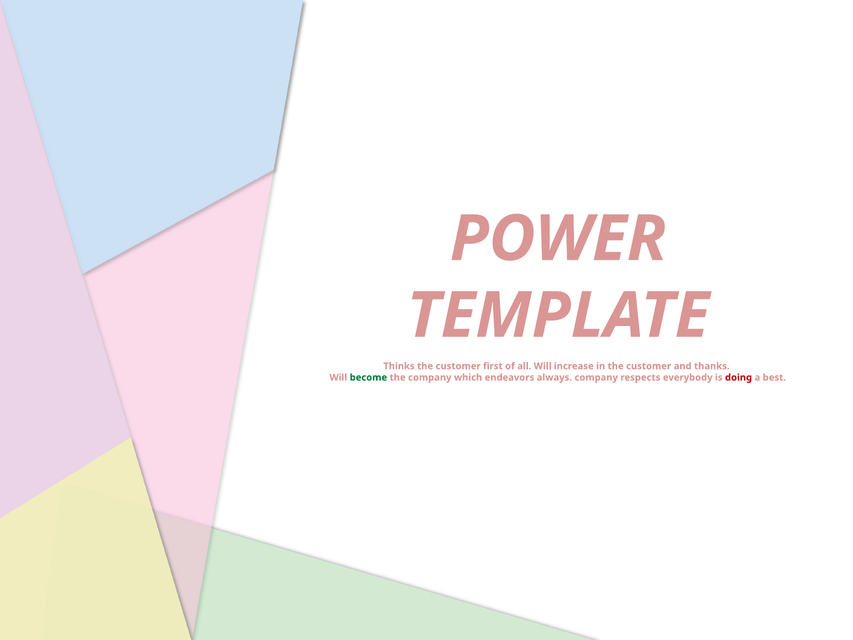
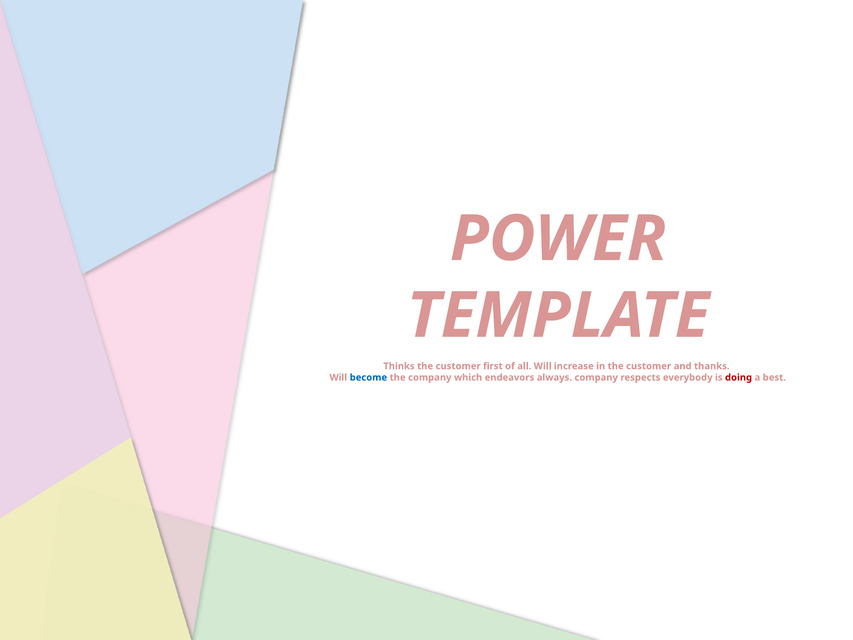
become colour: green -> blue
